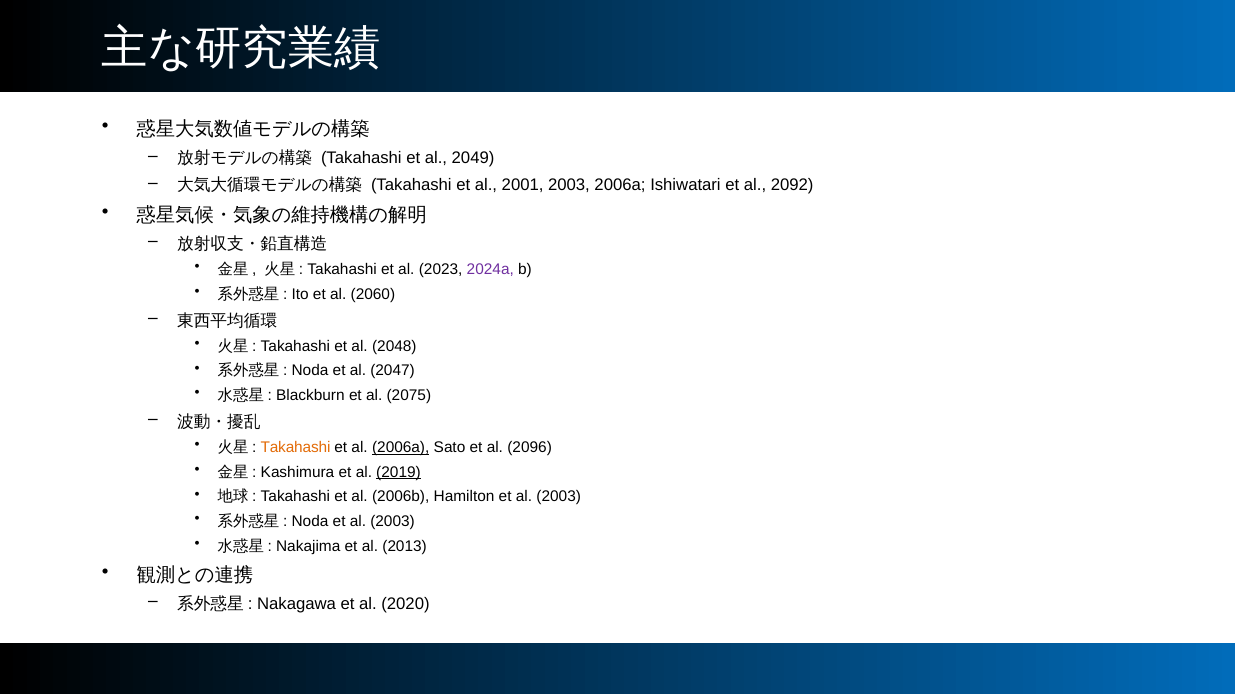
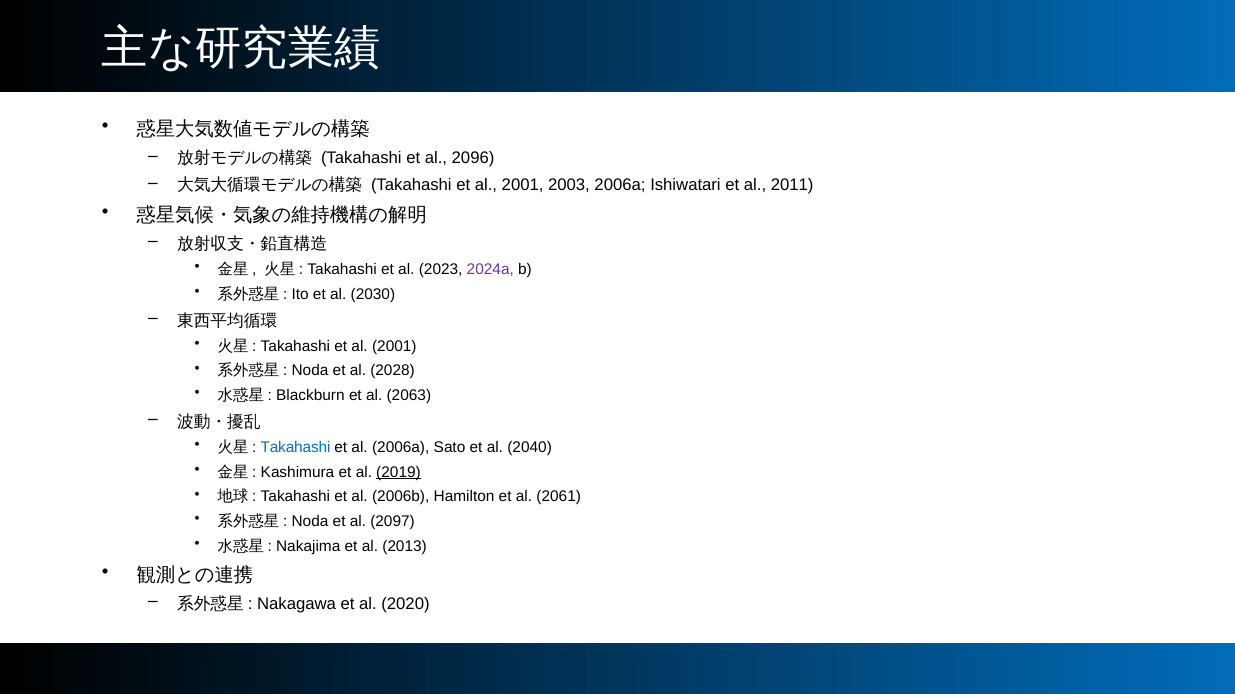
2049: 2049 -> 2096
2092: 2092 -> 2011
2060: 2060 -> 2030
2048 at (394, 346): 2048 -> 2001
2047: 2047 -> 2028
2075: 2075 -> 2063
Takahashi at (295, 448) colour: orange -> blue
2006a at (401, 448) underline: present -> none
2096: 2096 -> 2040
Hamilton et al 2003: 2003 -> 2061
Noda et al 2003: 2003 -> 2097
